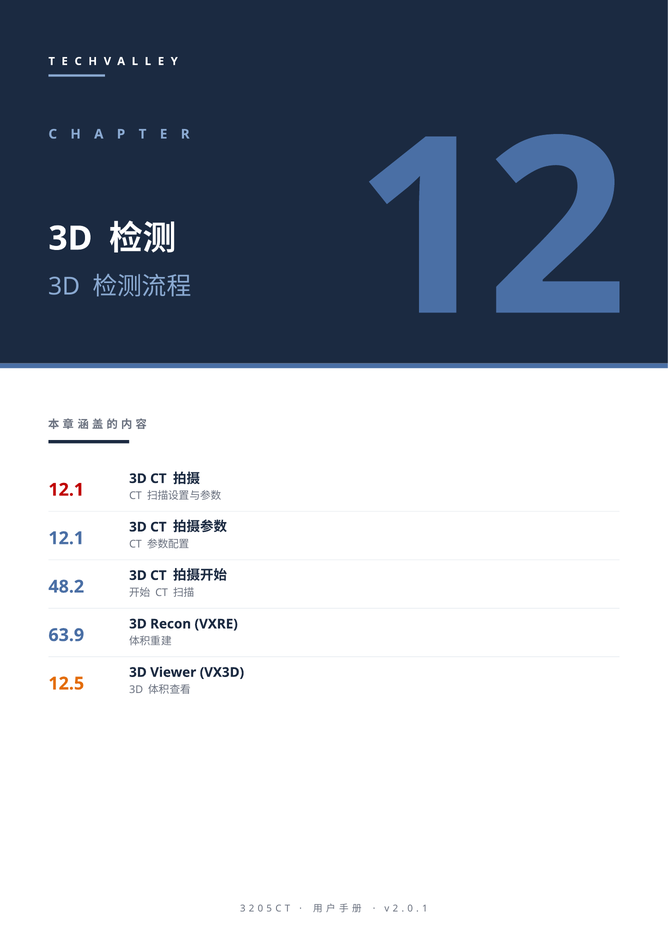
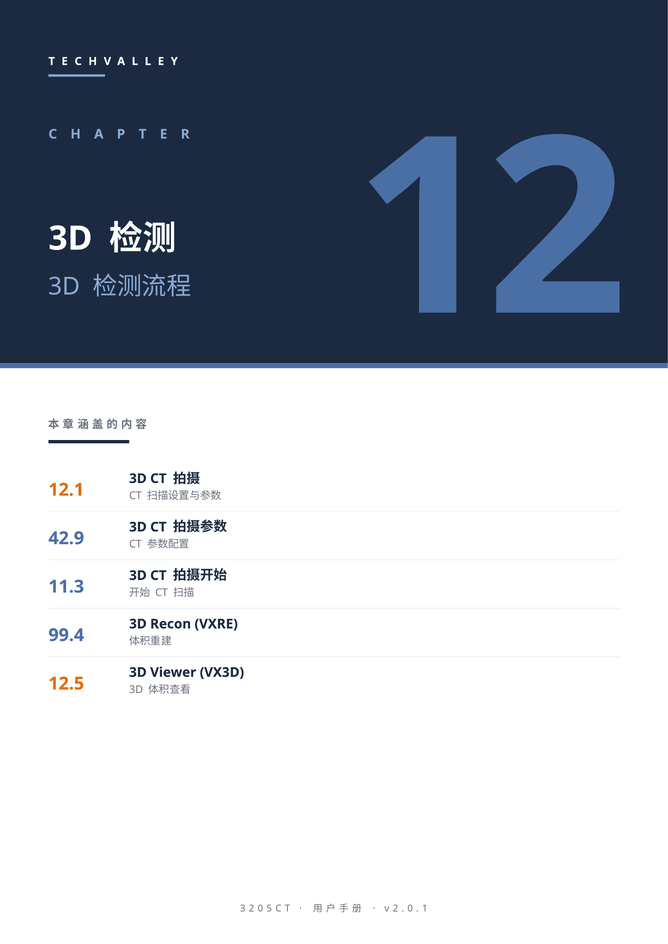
12.1 at (66, 490) colour: red -> orange
12.1 at (66, 538): 12.1 -> 42.9
48.2: 48.2 -> 11.3
63.9: 63.9 -> 99.4
